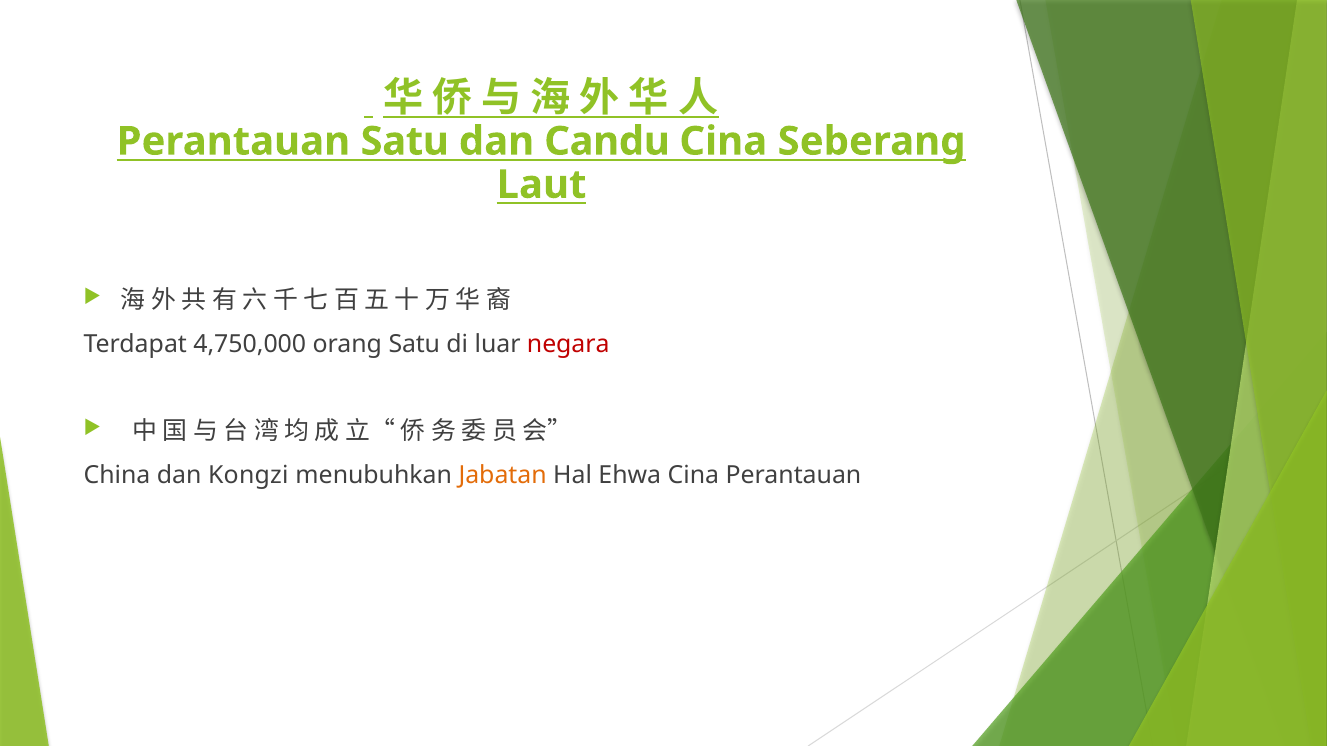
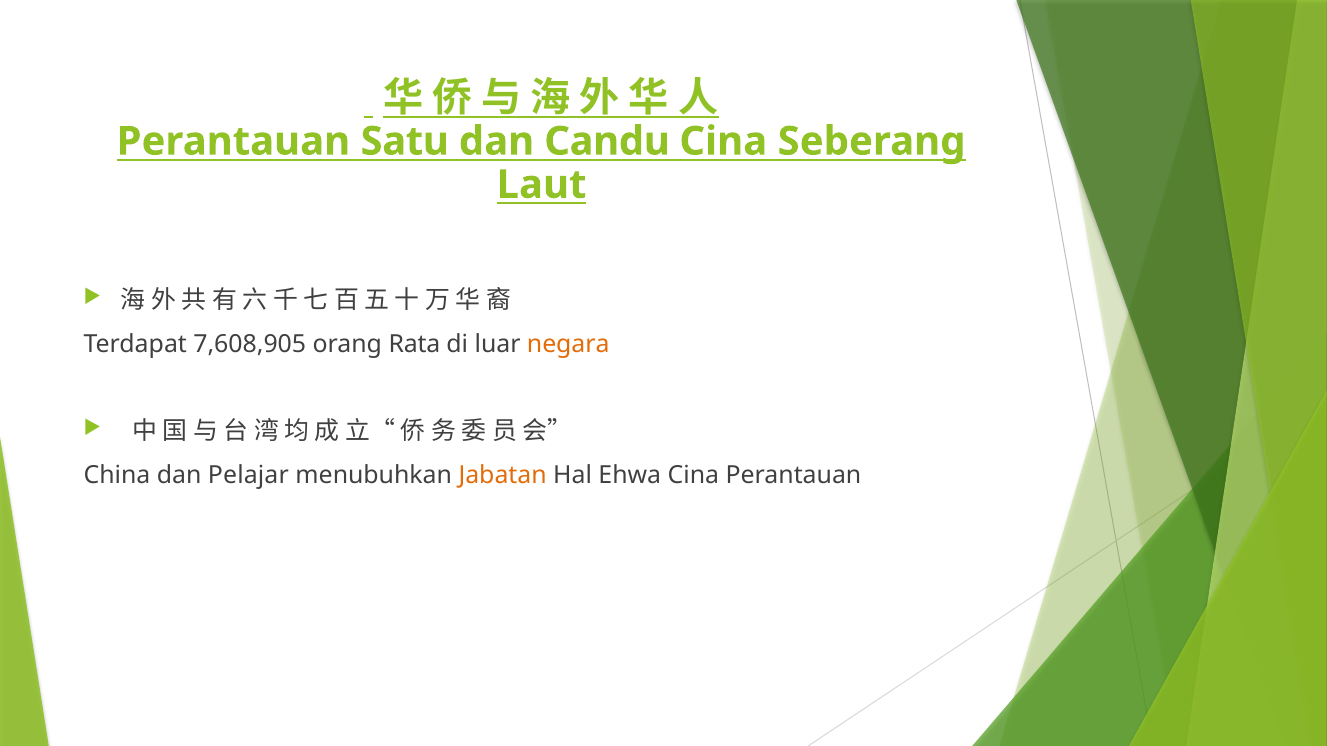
4,750,000: 4,750,000 -> 7,608,905
orang Satu: Satu -> Rata
negara colour: red -> orange
Kongzi: Kongzi -> Pelajar
